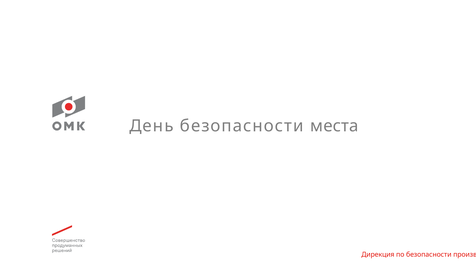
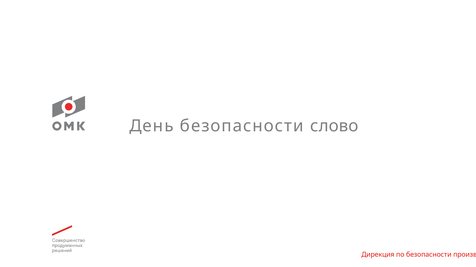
места: места -> слово
